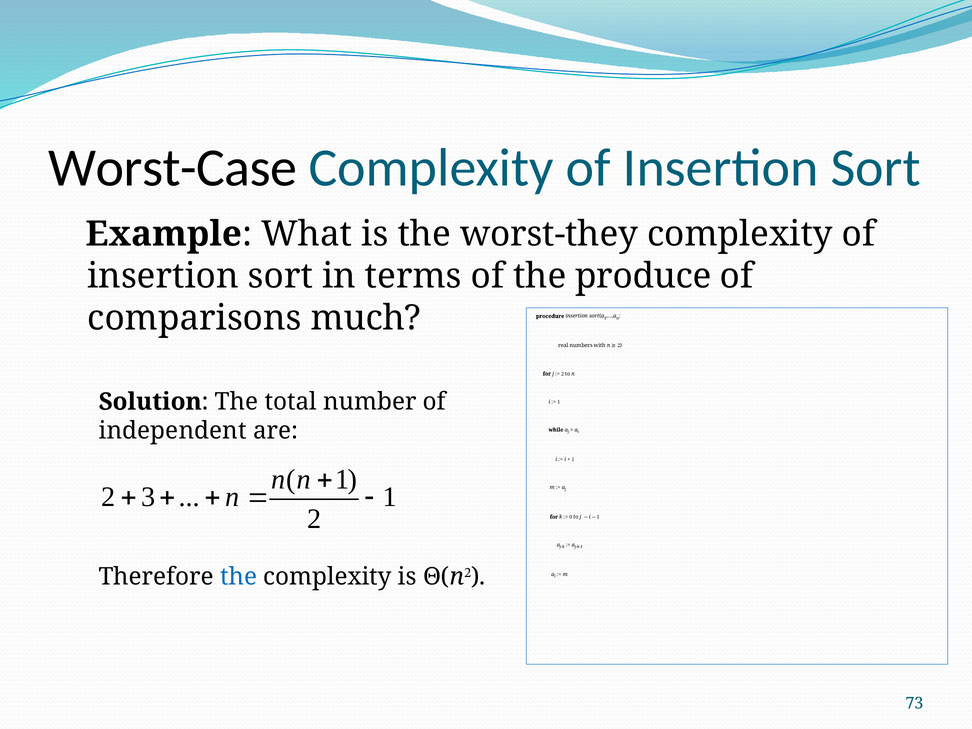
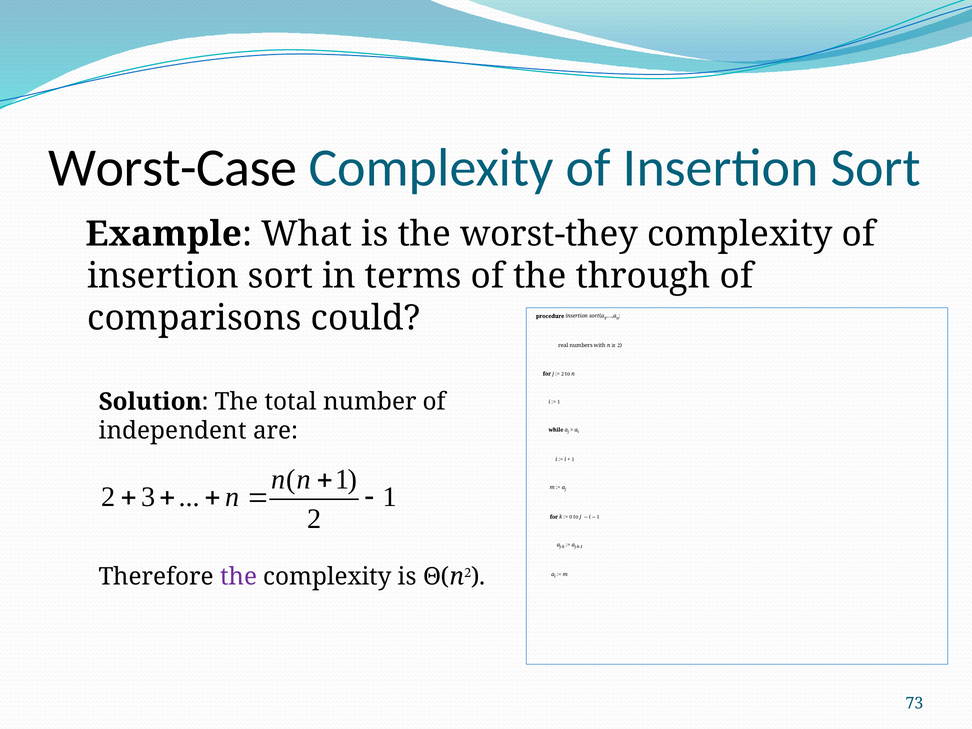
produce: produce -> through
much: much -> could
the at (239, 577) colour: blue -> purple
